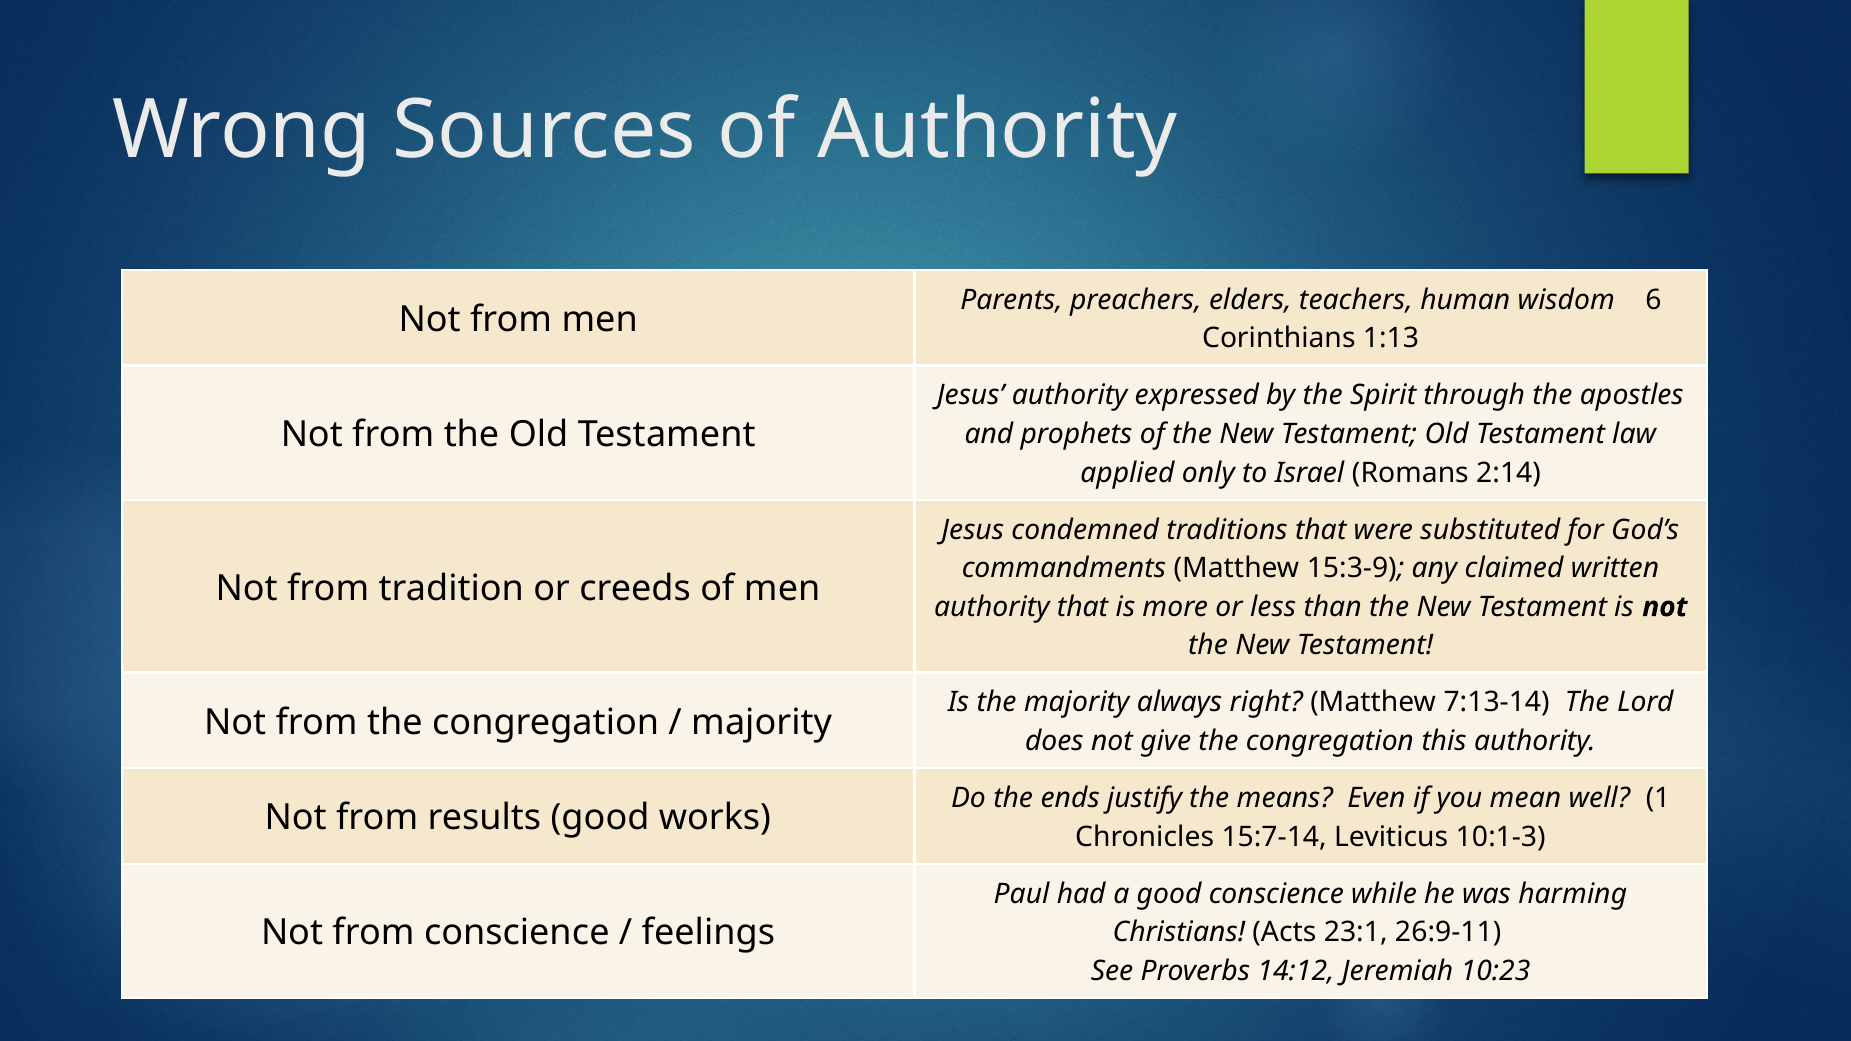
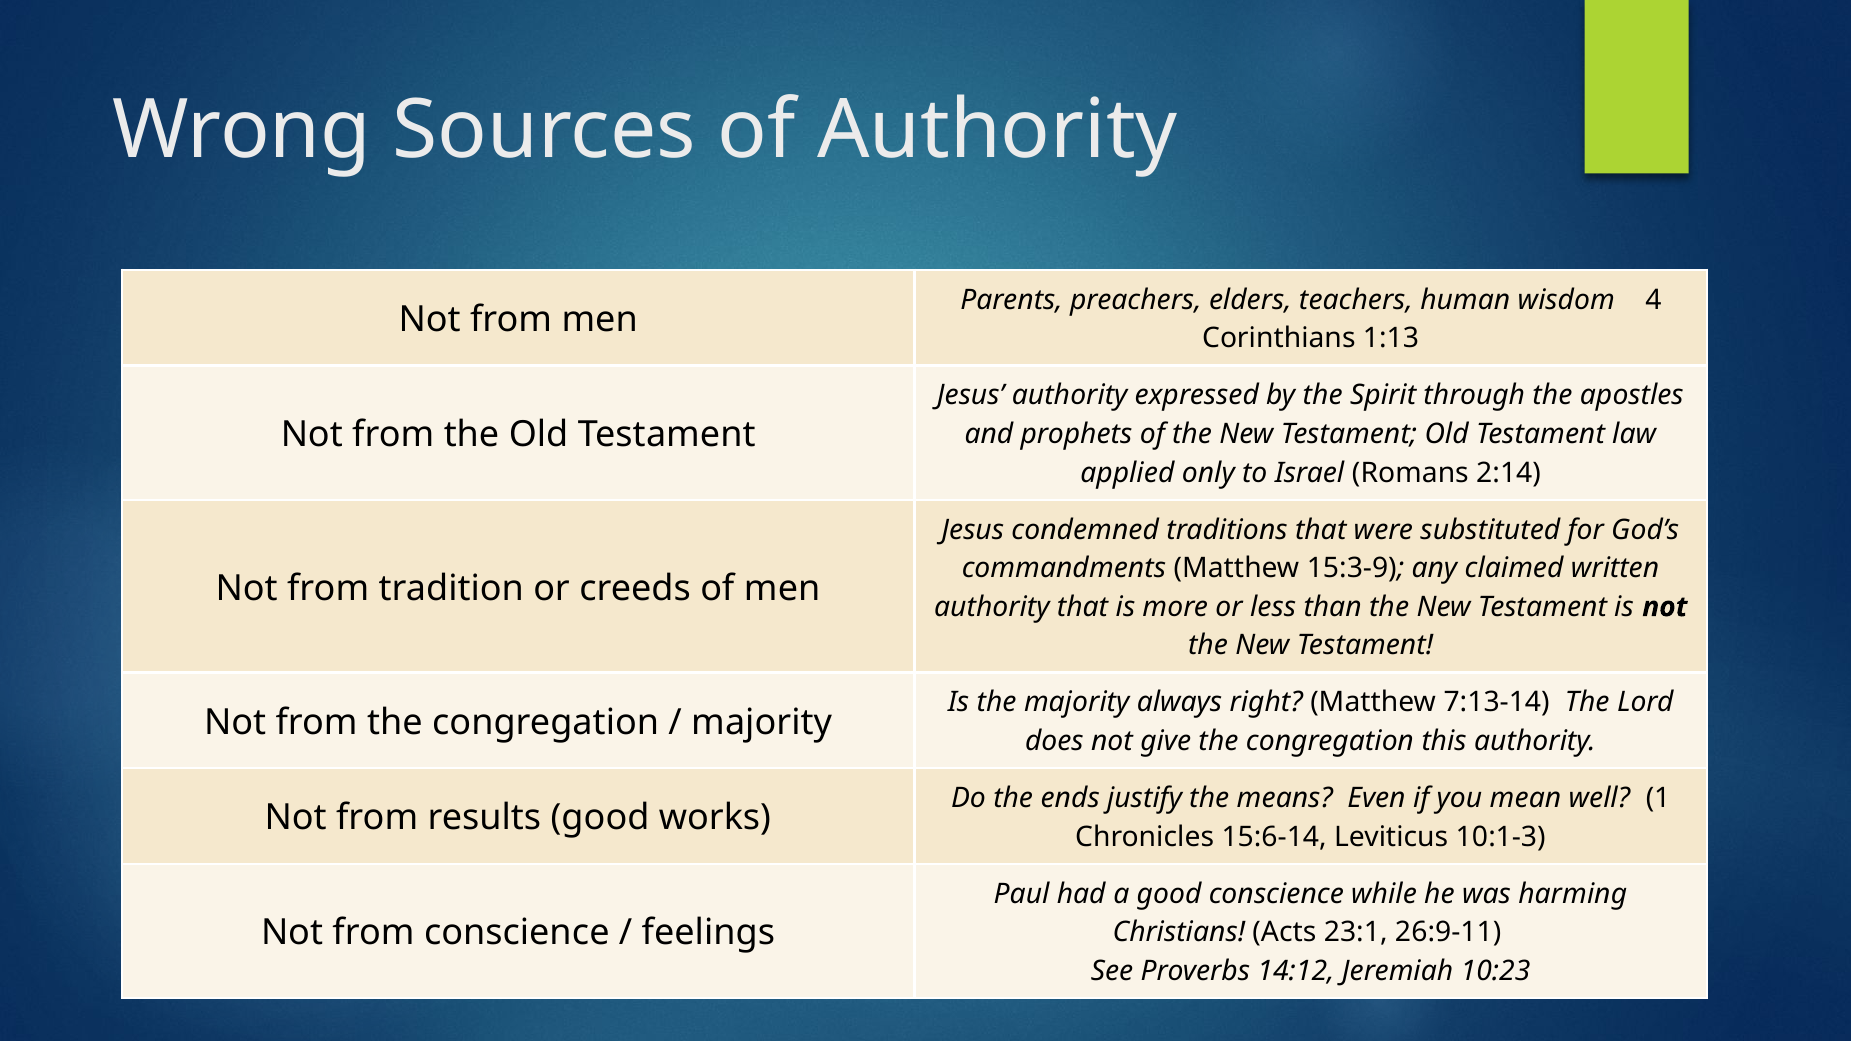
6: 6 -> 4
15:7-14: 15:7-14 -> 15:6-14
